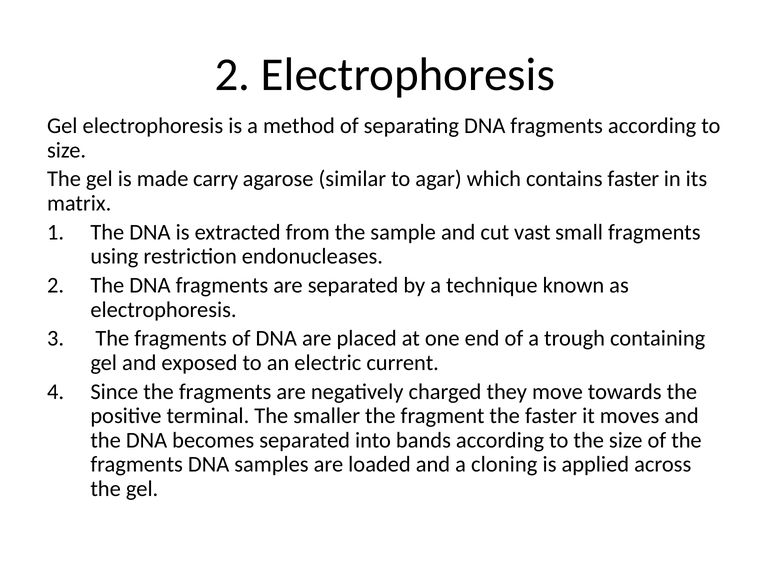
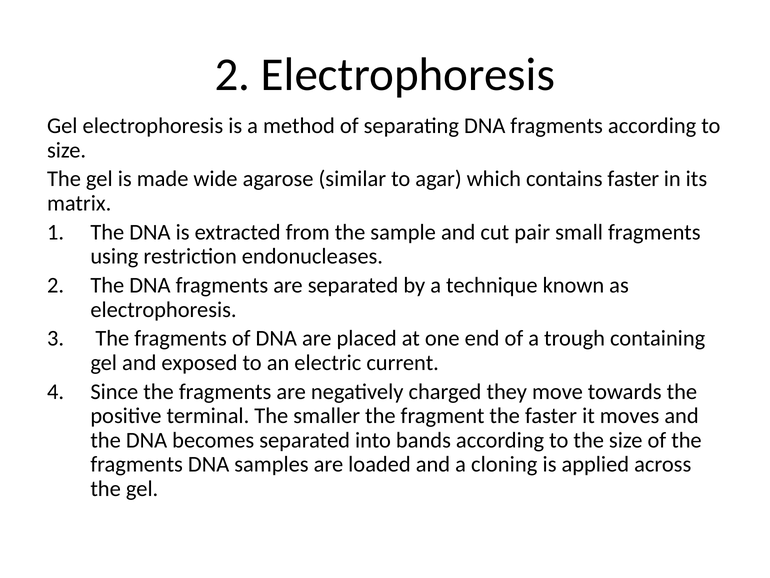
carry: carry -> wide
vast: vast -> pair
